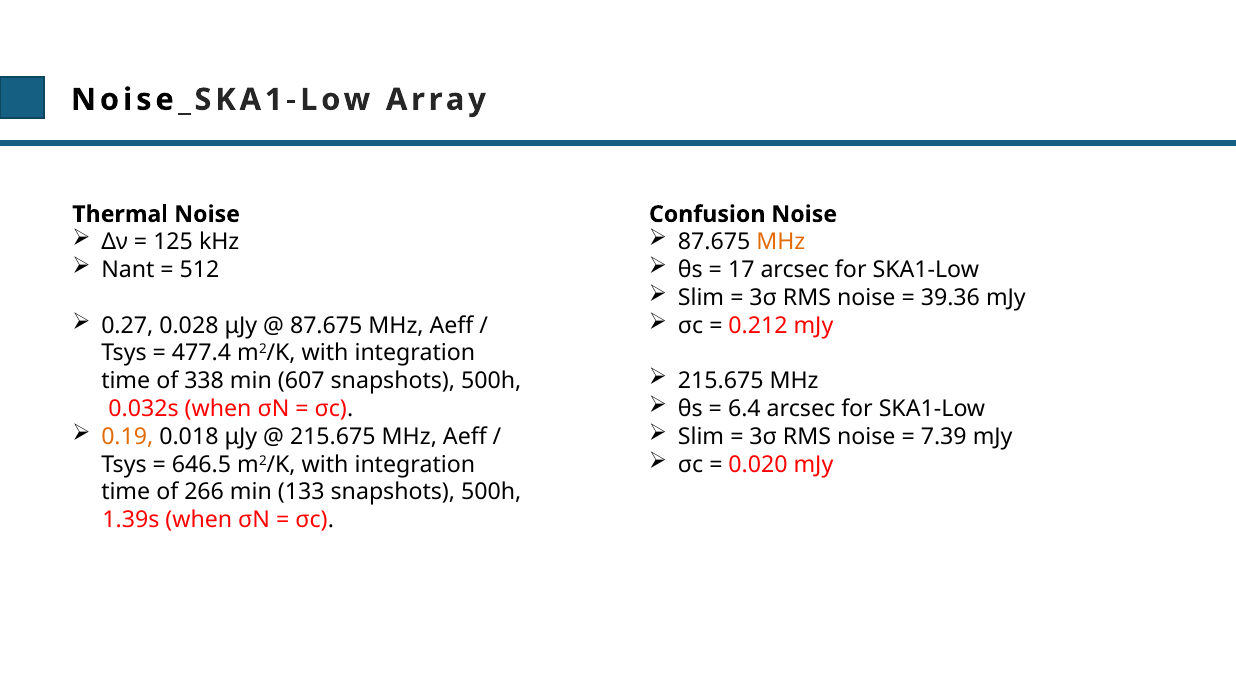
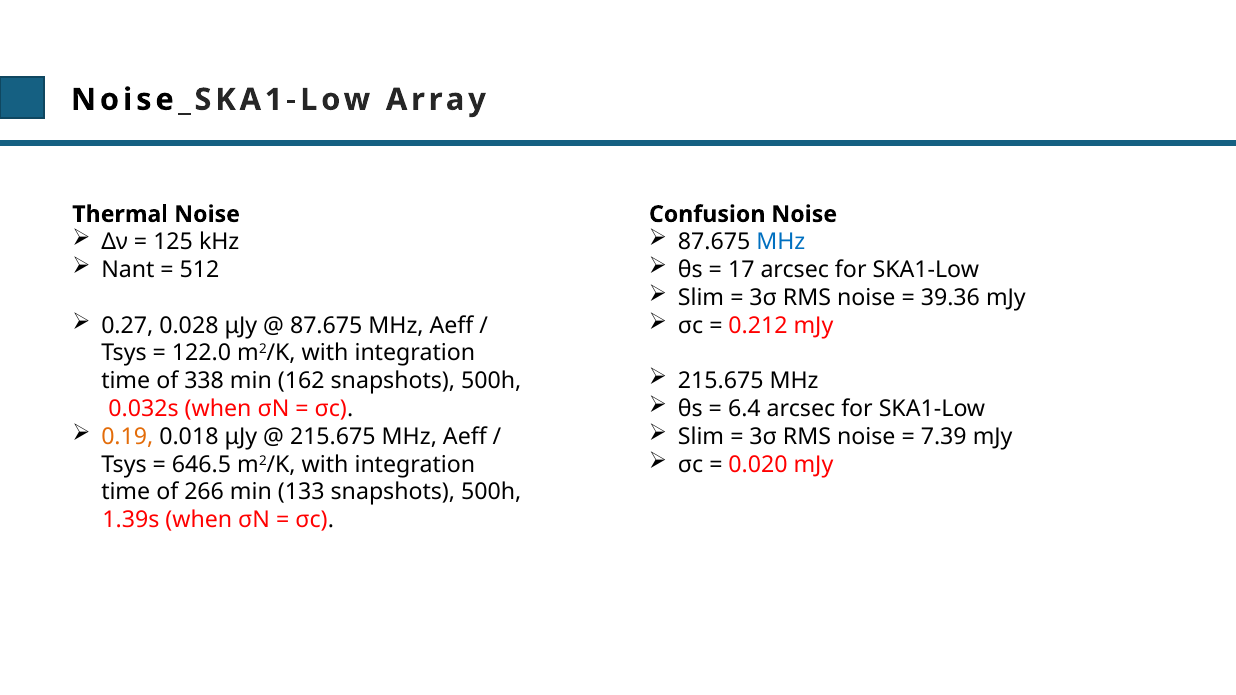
MHz at (781, 242) colour: orange -> blue
477.4: 477.4 -> 122.0
607: 607 -> 162
